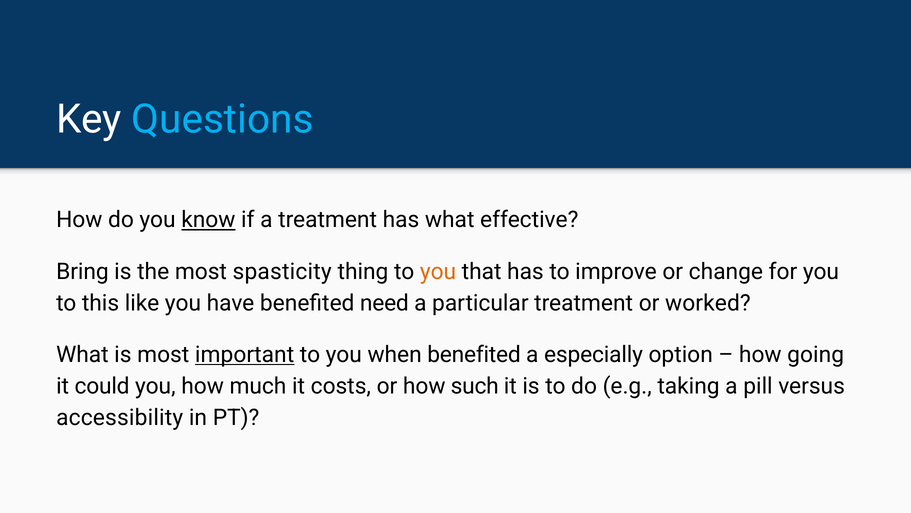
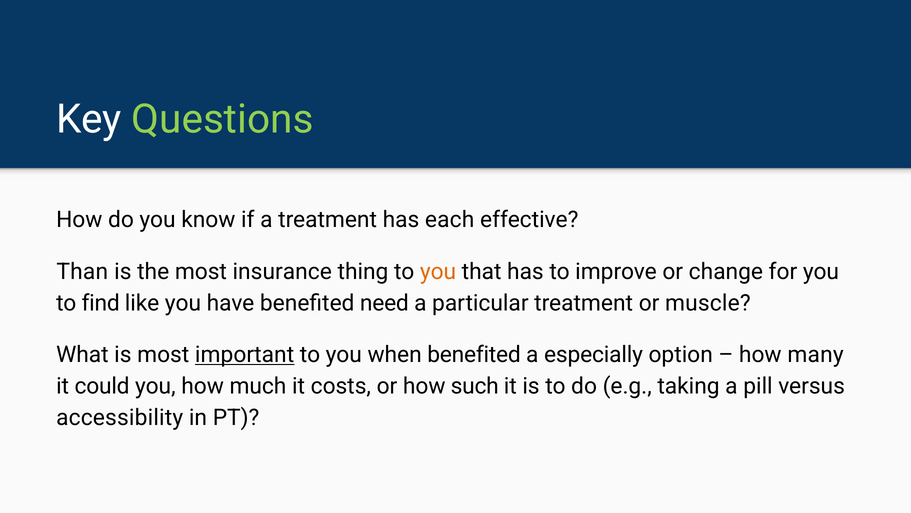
Questions colour: light blue -> light green
know underline: present -> none
has what: what -> each
Bring: Bring -> Than
spasticity: spasticity -> insurance
this: this -> find
worked: worked -> muscle
going: going -> many
